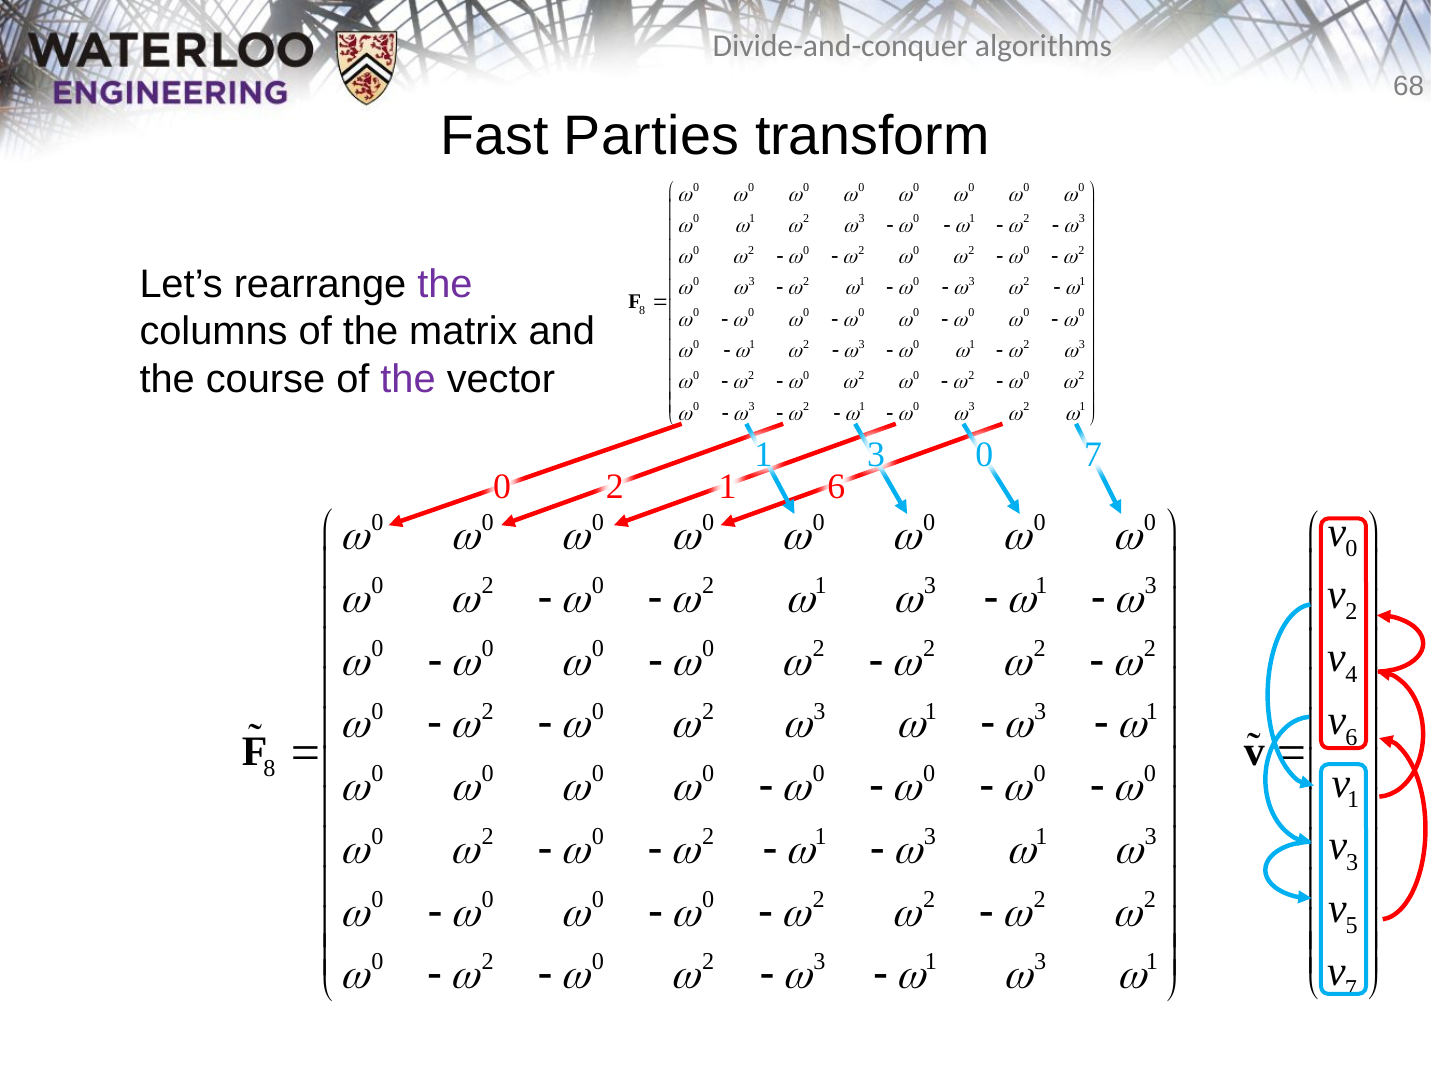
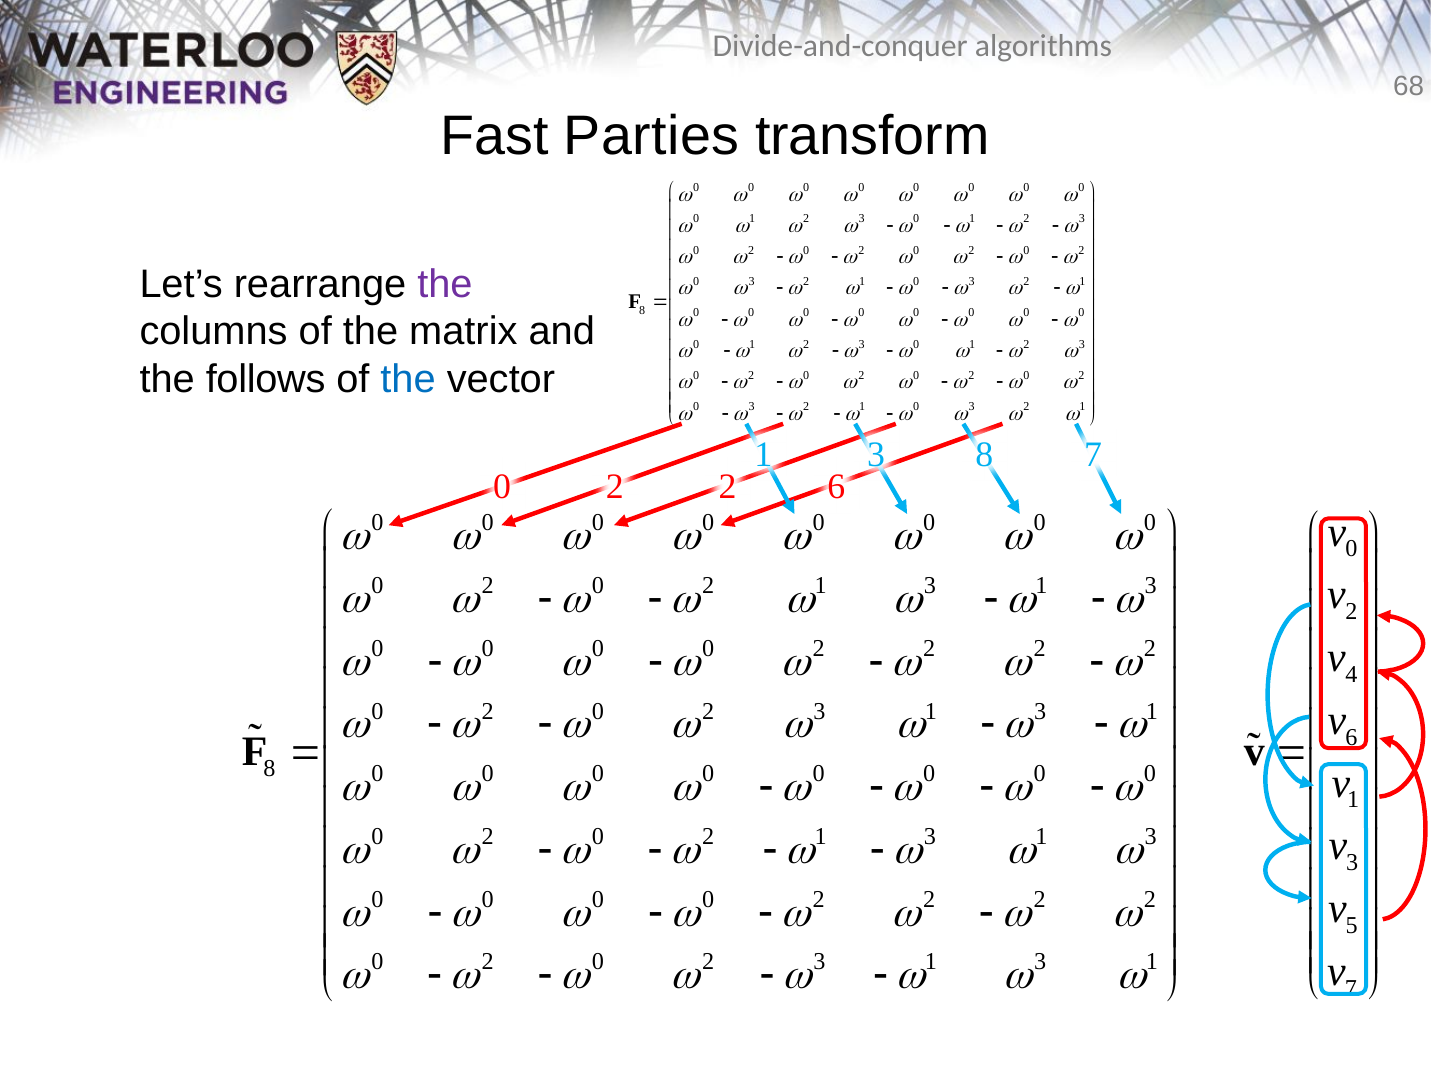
course: course -> follows
the at (408, 380) colour: purple -> blue
0 at (984, 455): 0 -> 8
1 at (728, 487): 1 -> 2
